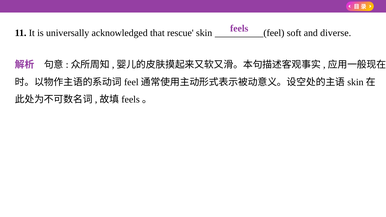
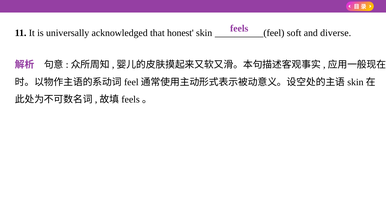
rescue: rescue -> honest
